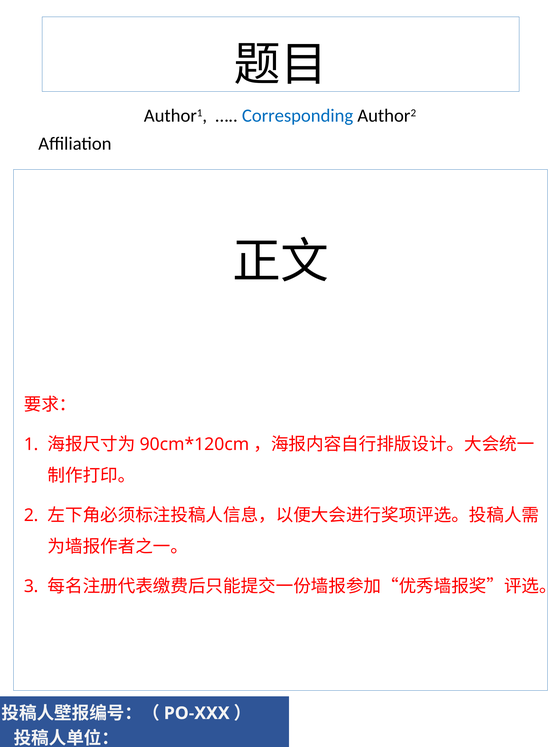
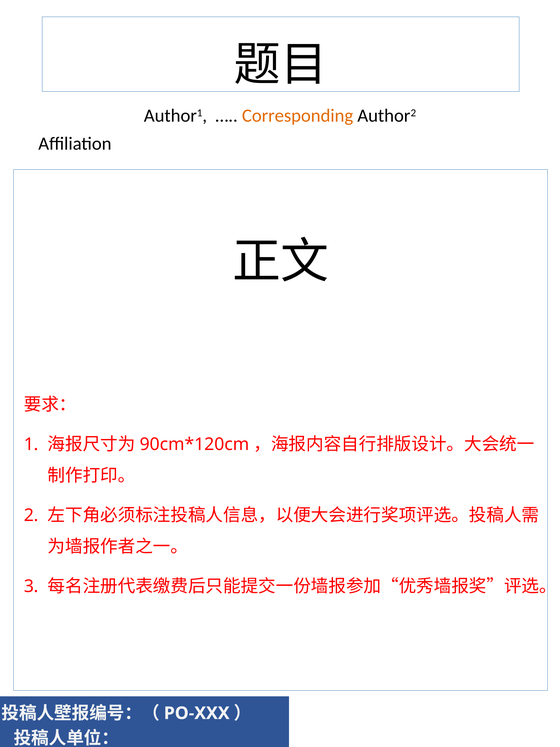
Corresponding colour: blue -> orange
